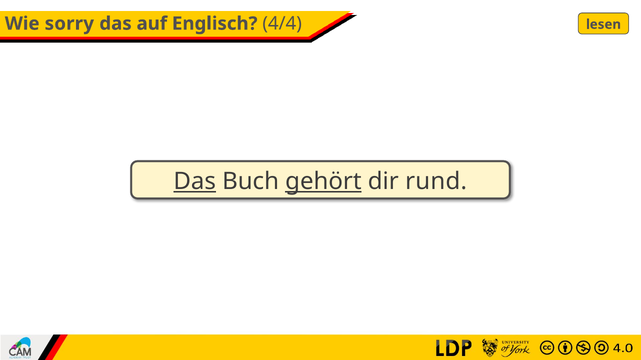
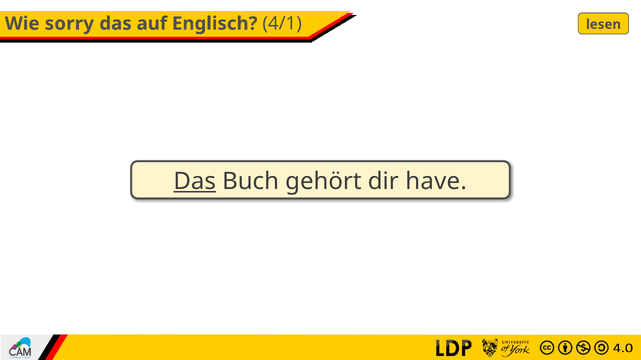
4/4: 4/4 -> 4/1
gehört underline: present -> none
rund: rund -> have
